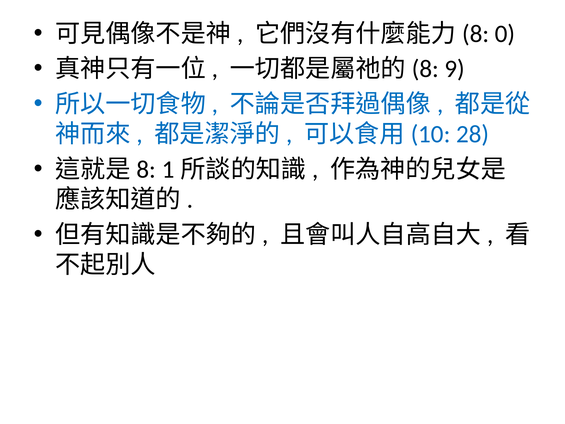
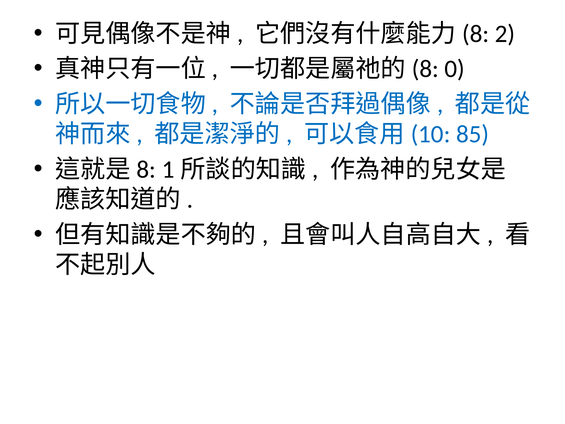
0: 0 -> 2
9: 9 -> 0
28: 28 -> 85
